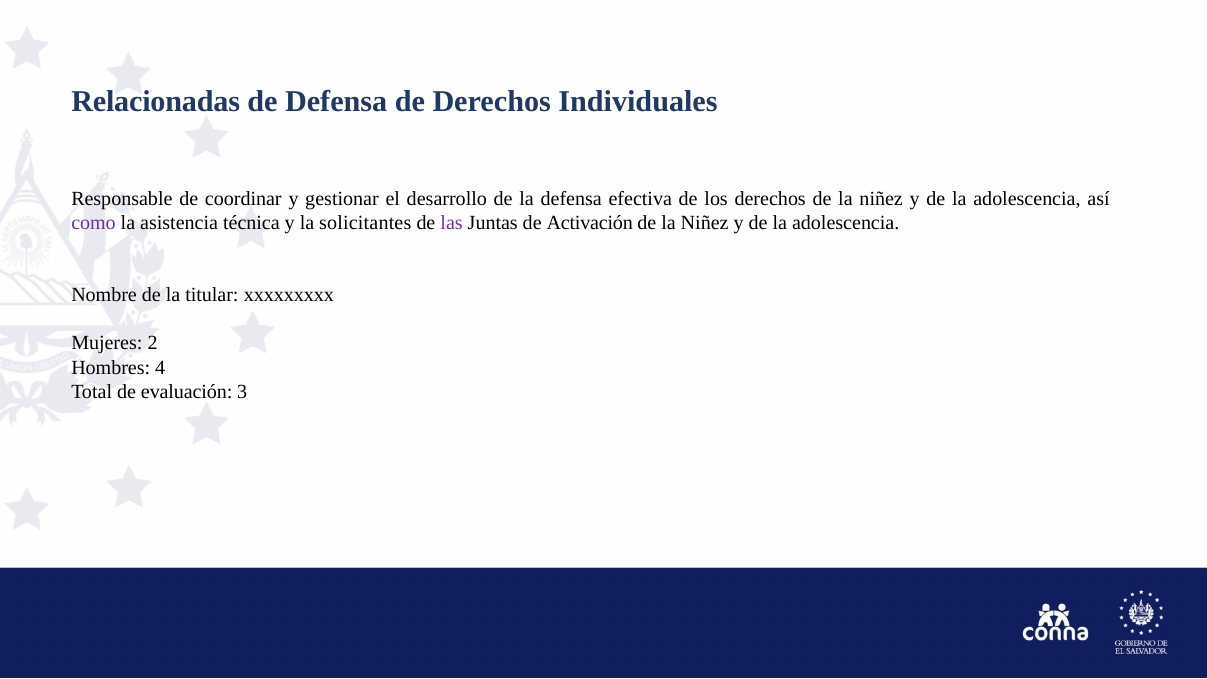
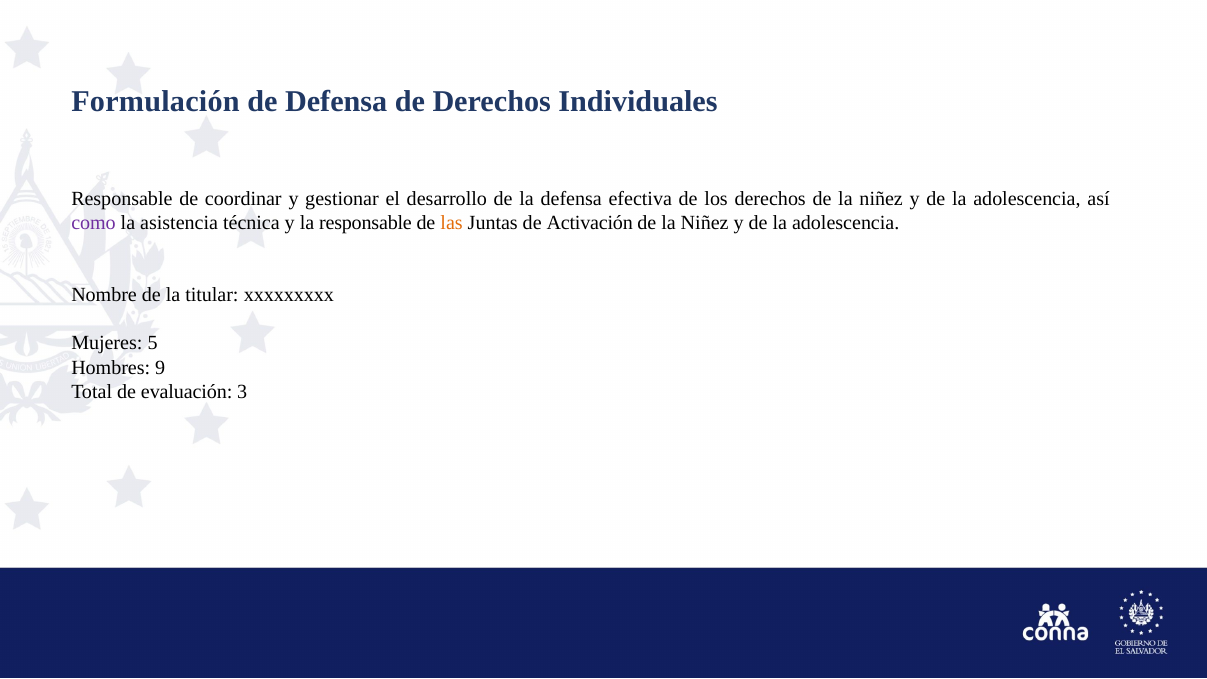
Relacionadas: Relacionadas -> Formulación
la solicitantes: solicitantes -> responsable
las colour: purple -> orange
2: 2 -> 5
4: 4 -> 9
